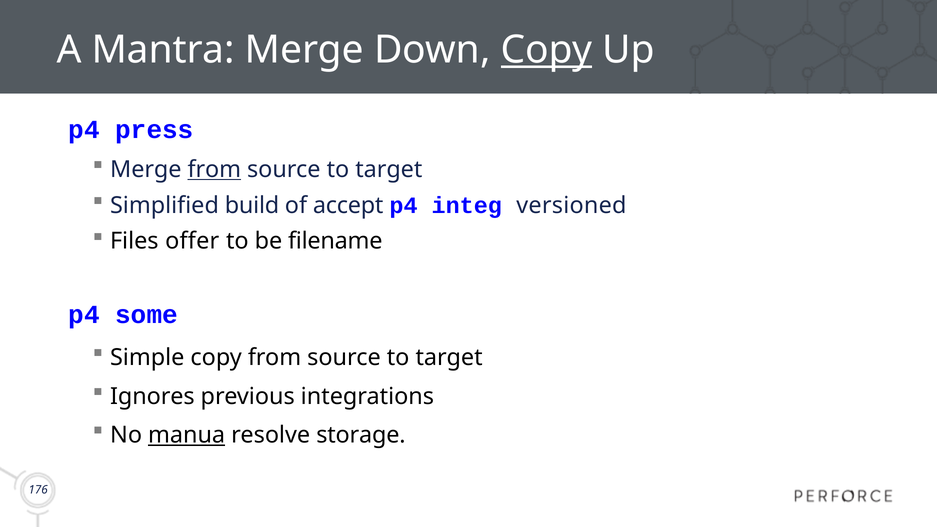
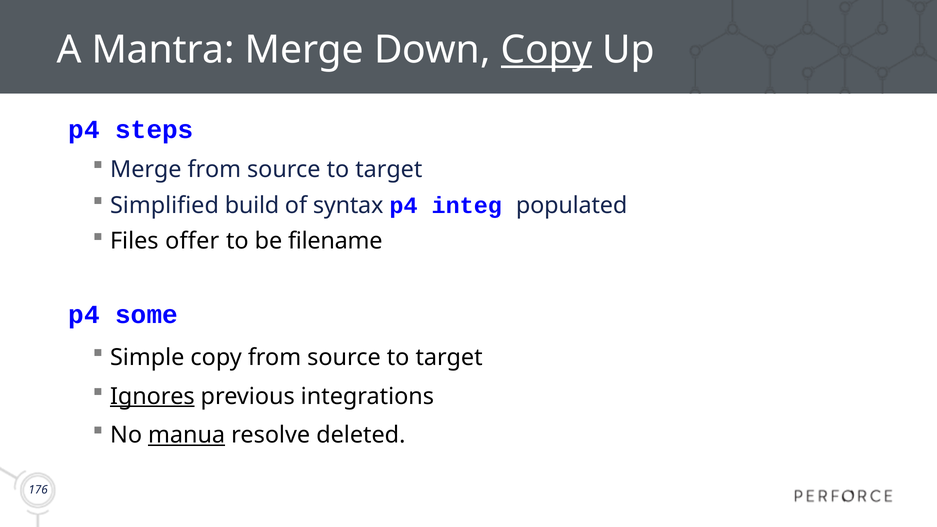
press: press -> steps
from at (214, 169) underline: present -> none
accept: accept -> syntax
versioned: versioned -> populated
Ignores underline: none -> present
storage: storage -> deleted
